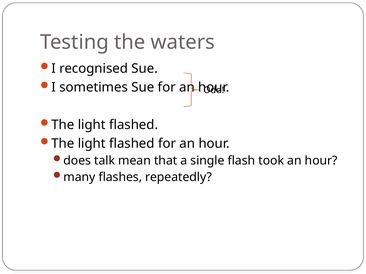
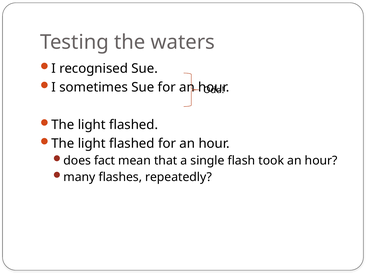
talk: talk -> fact
